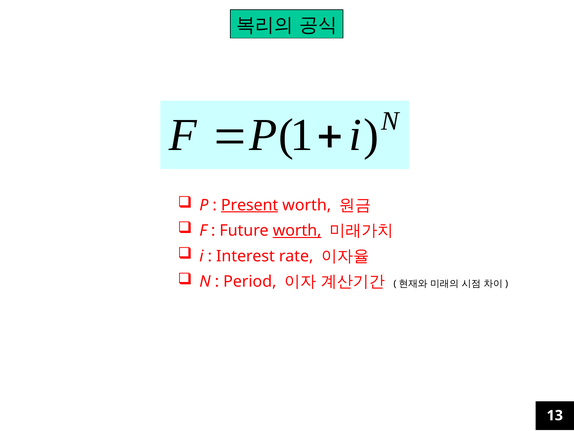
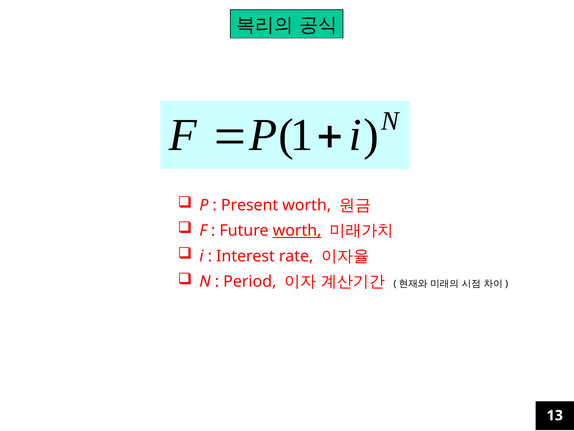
Present underline: present -> none
